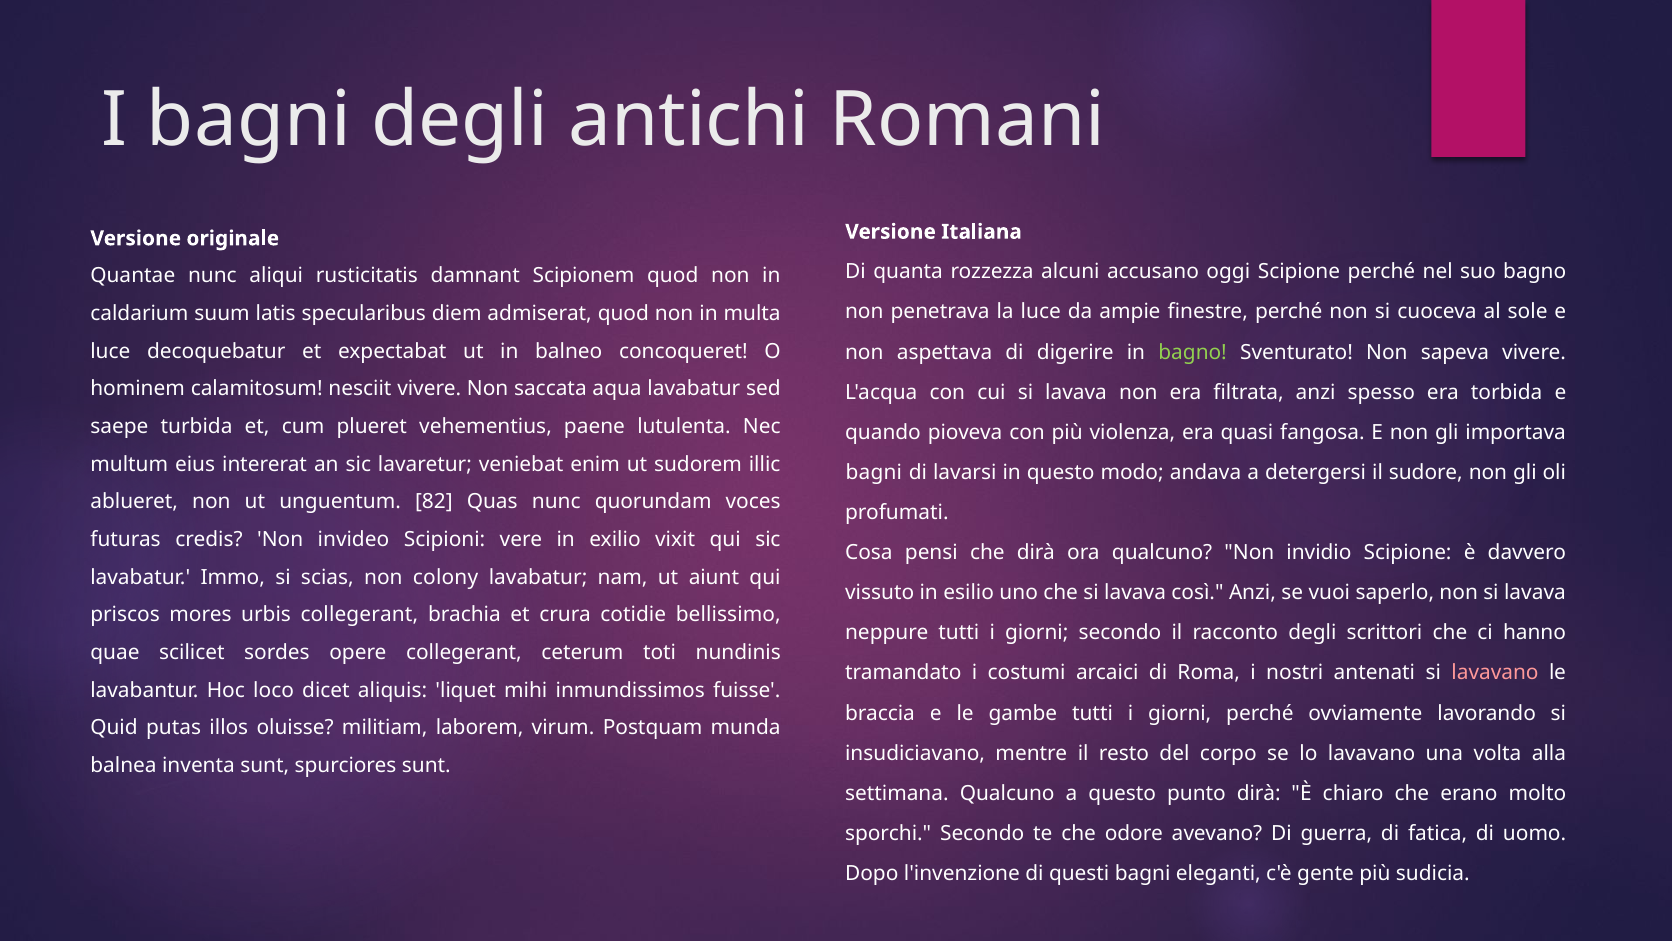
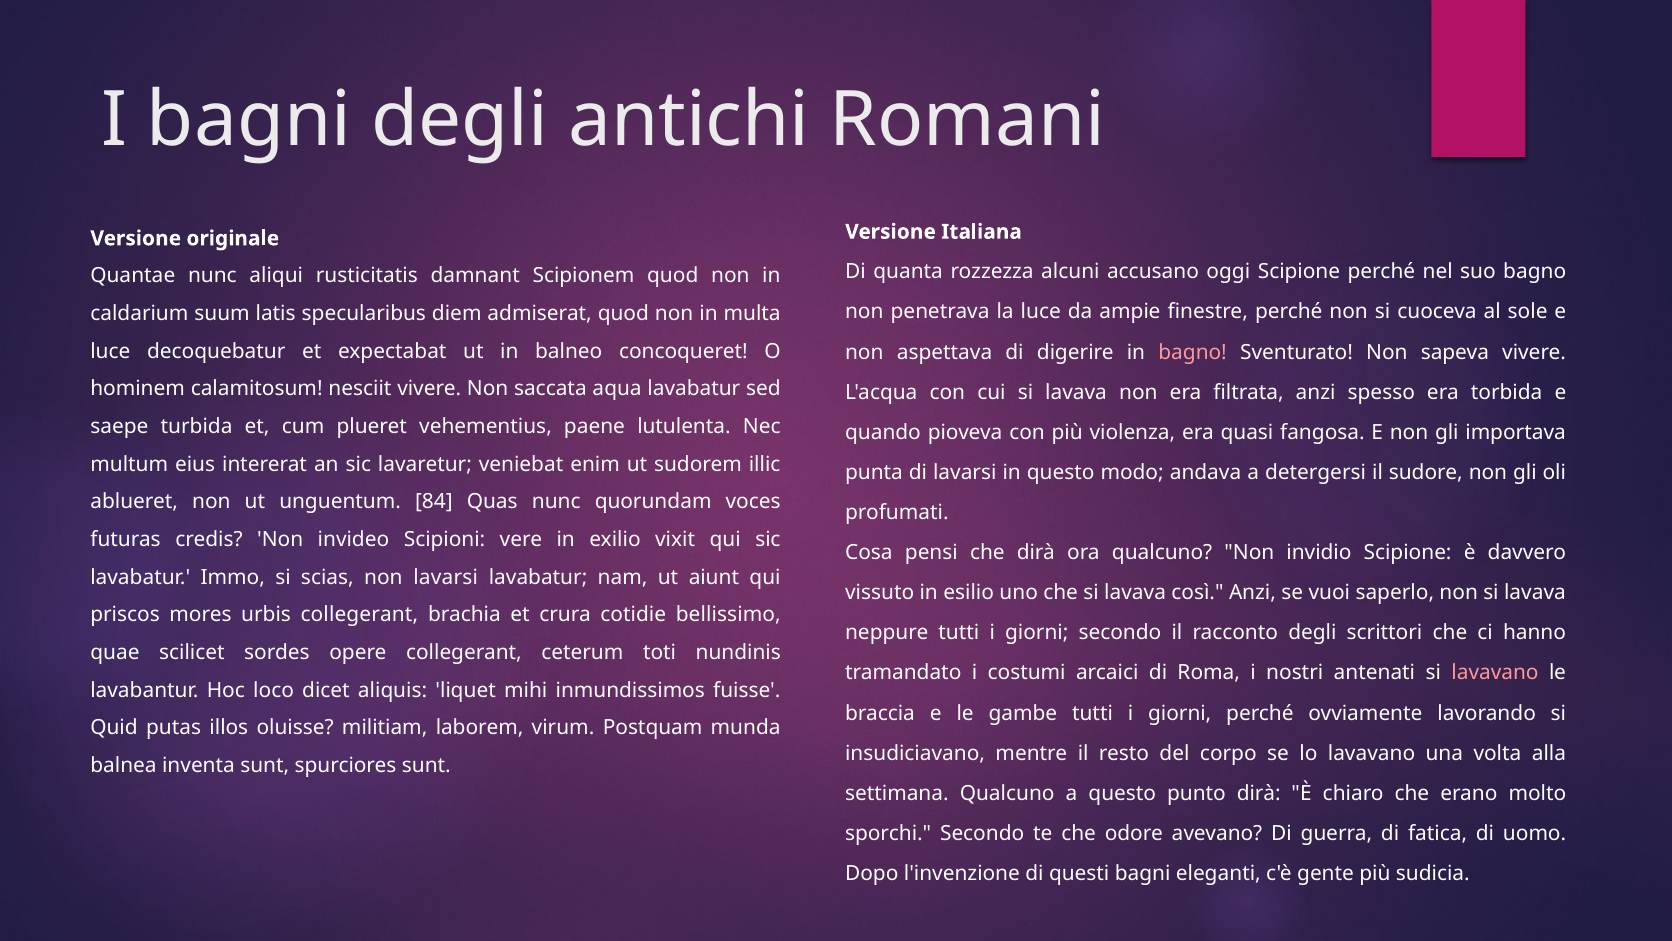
bagno at (1193, 352) colour: light green -> pink
bagni at (874, 472): bagni -> punta
82: 82 -> 84
non colony: colony -> lavarsi
